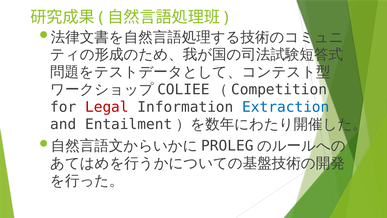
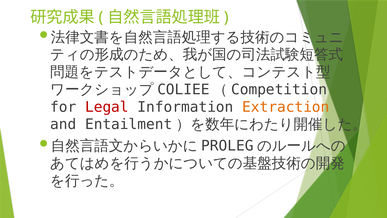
Extraction colour: blue -> orange
